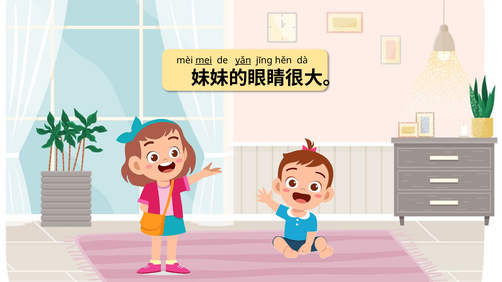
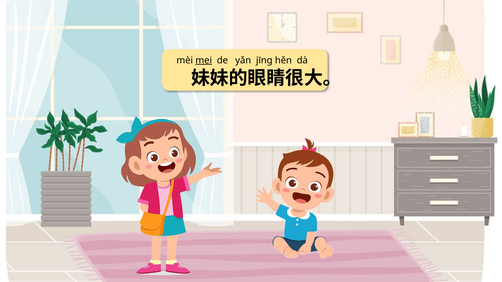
yǎn underline: present -> none
